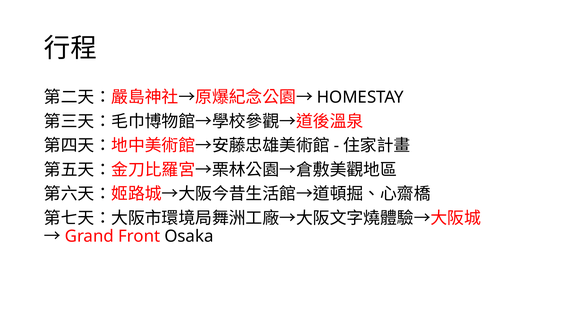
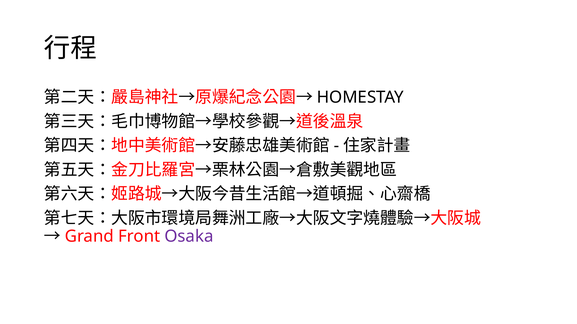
Osaka colour: black -> purple
